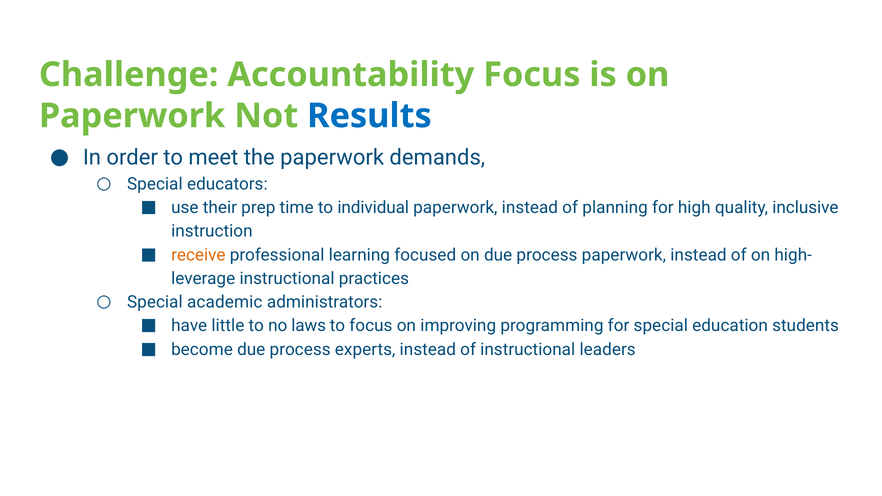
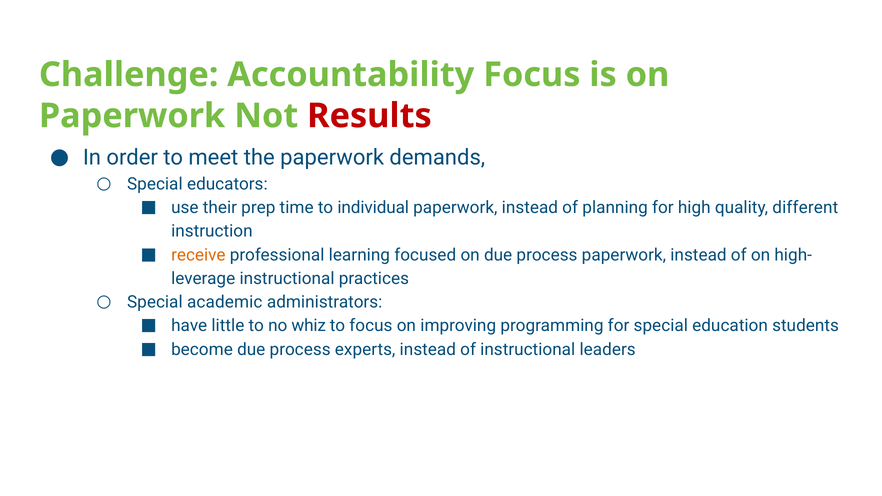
Results colour: blue -> red
inclusive: inclusive -> different
laws: laws -> whiz
